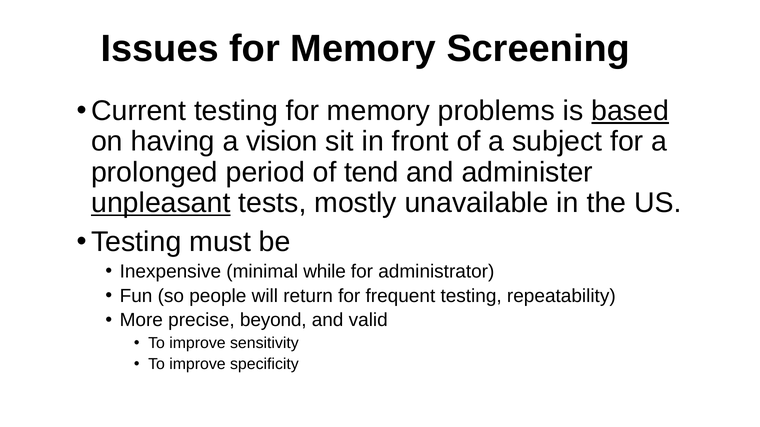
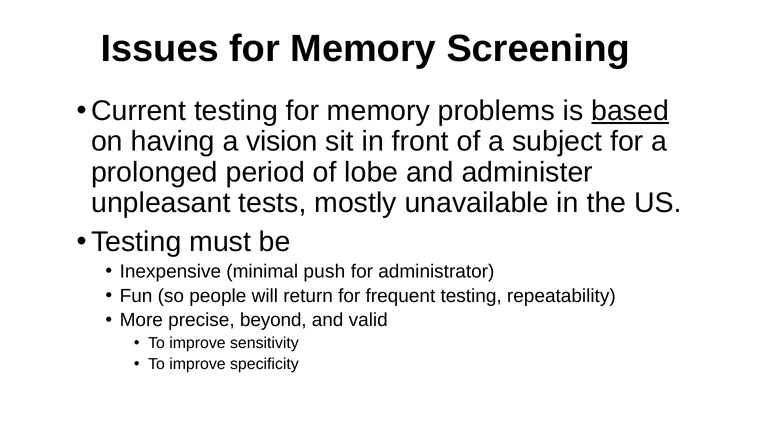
tend: tend -> lobe
unpleasant underline: present -> none
while: while -> push
